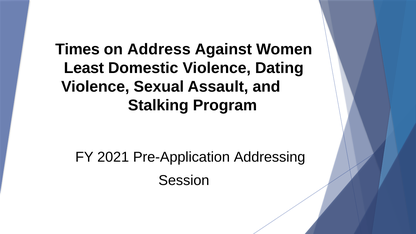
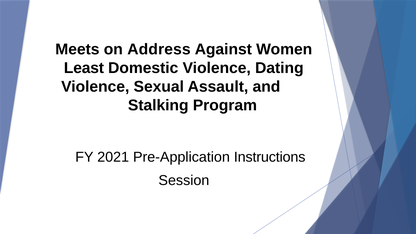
Times: Times -> Meets
Addressing: Addressing -> Instructions
